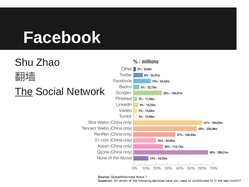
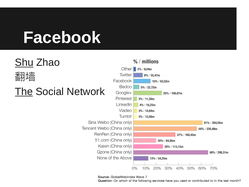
Shu underline: none -> present
